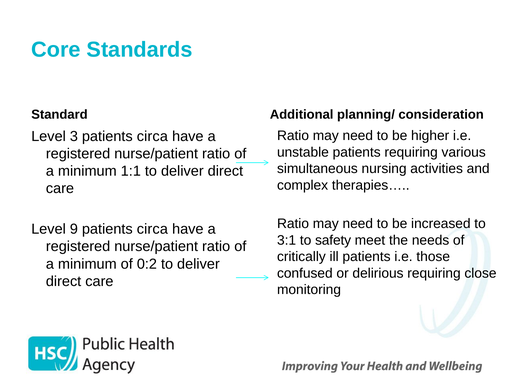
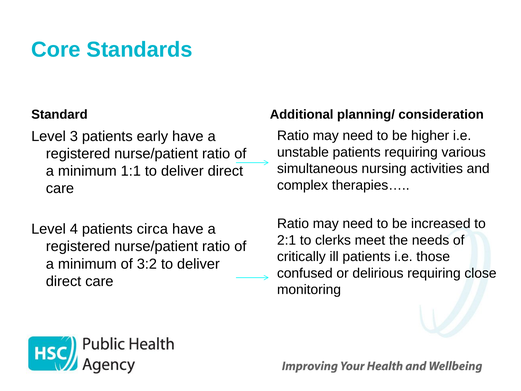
3 patients circa: circa -> early
9: 9 -> 4
3:1: 3:1 -> 2:1
safety: safety -> clerks
0:2: 0:2 -> 3:2
